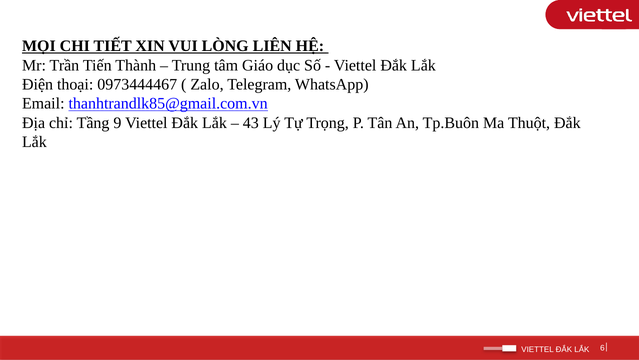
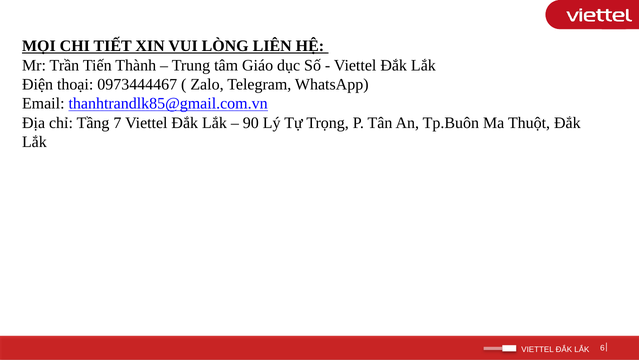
9: 9 -> 7
43: 43 -> 90
